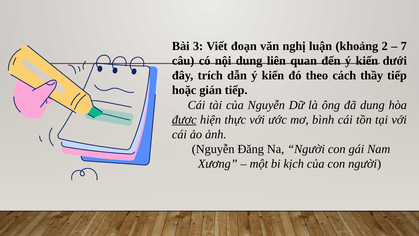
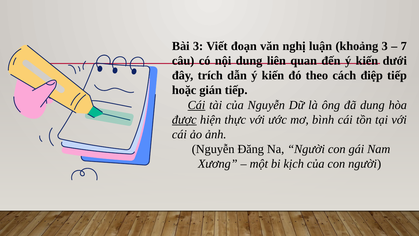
khoảng 2: 2 -> 3
thầy: thầy -> điệp
Cái at (196, 105) underline: none -> present
